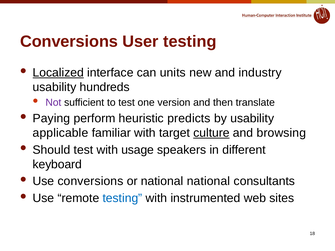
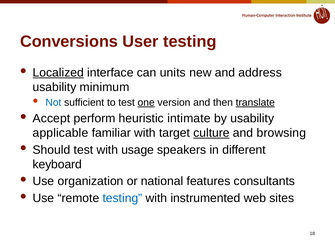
industry: industry -> address
hundreds: hundreds -> minimum
Not colour: purple -> blue
one underline: none -> present
translate underline: none -> present
Paying: Paying -> Accept
predicts: predicts -> intimate
Use conversions: conversions -> organization
national national: national -> features
